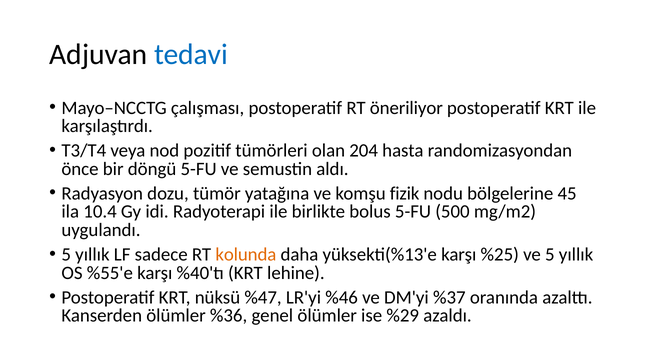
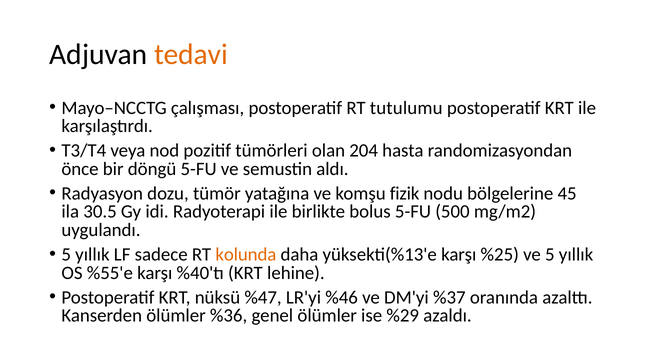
tedavi colour: blue -> orange
öneriliyor: öneriliyor -> tutulumu
10.4: 10.4 -> 30.5
